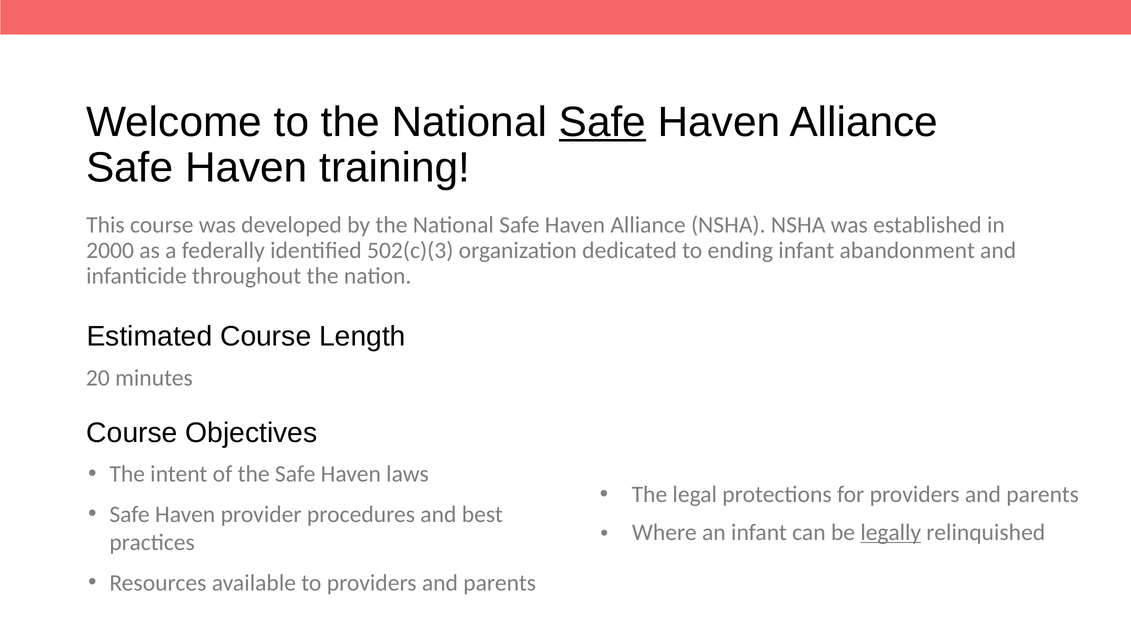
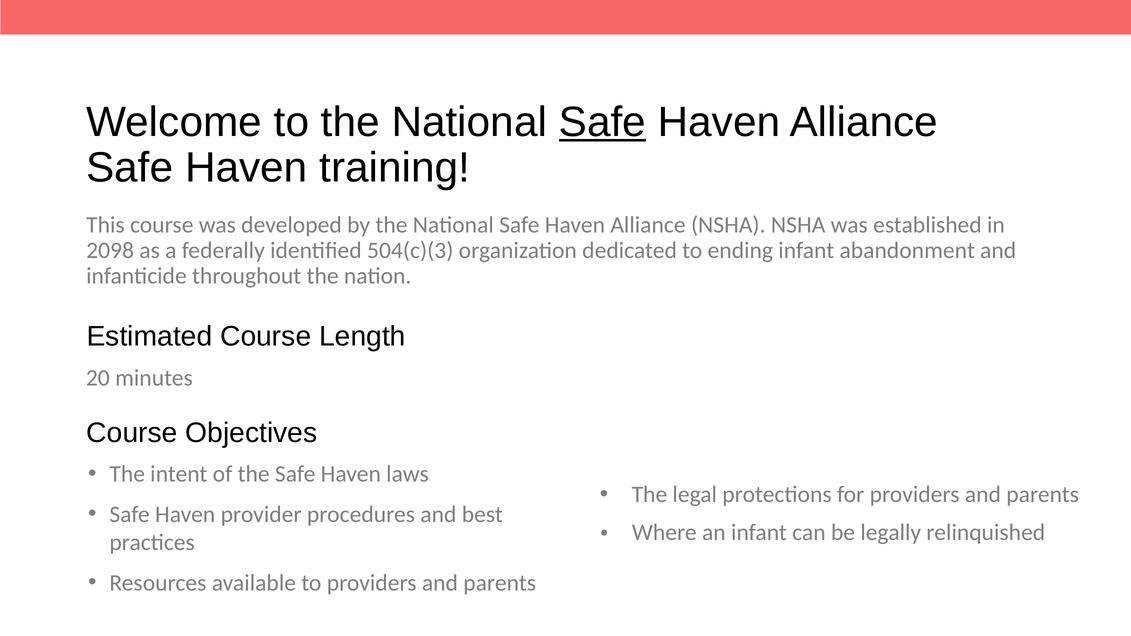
2000: 2000 -> 2098
502(c)(3: 502(c)(3 -> 504(c)(3
legally underline: present -> none
